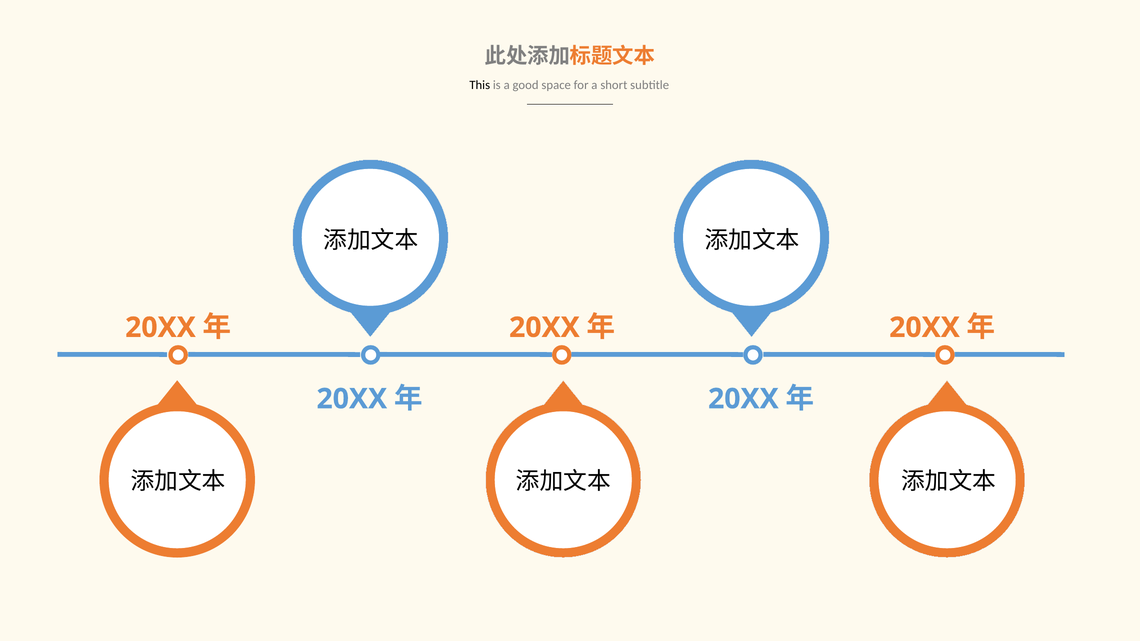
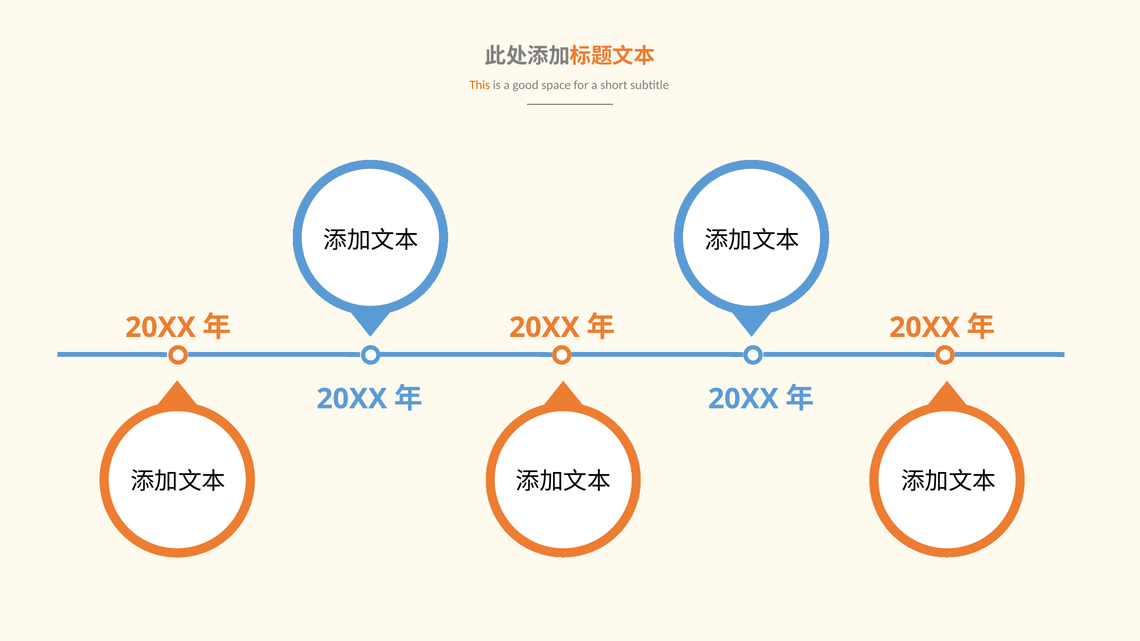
This colour: black -> orange
